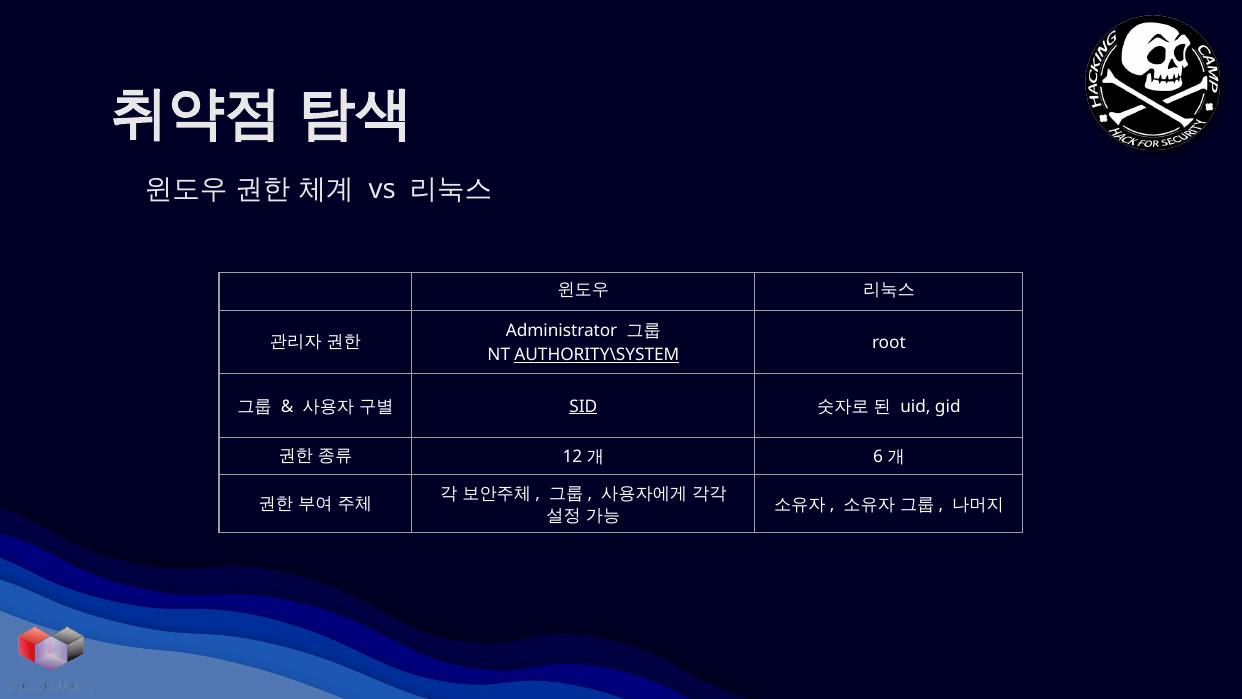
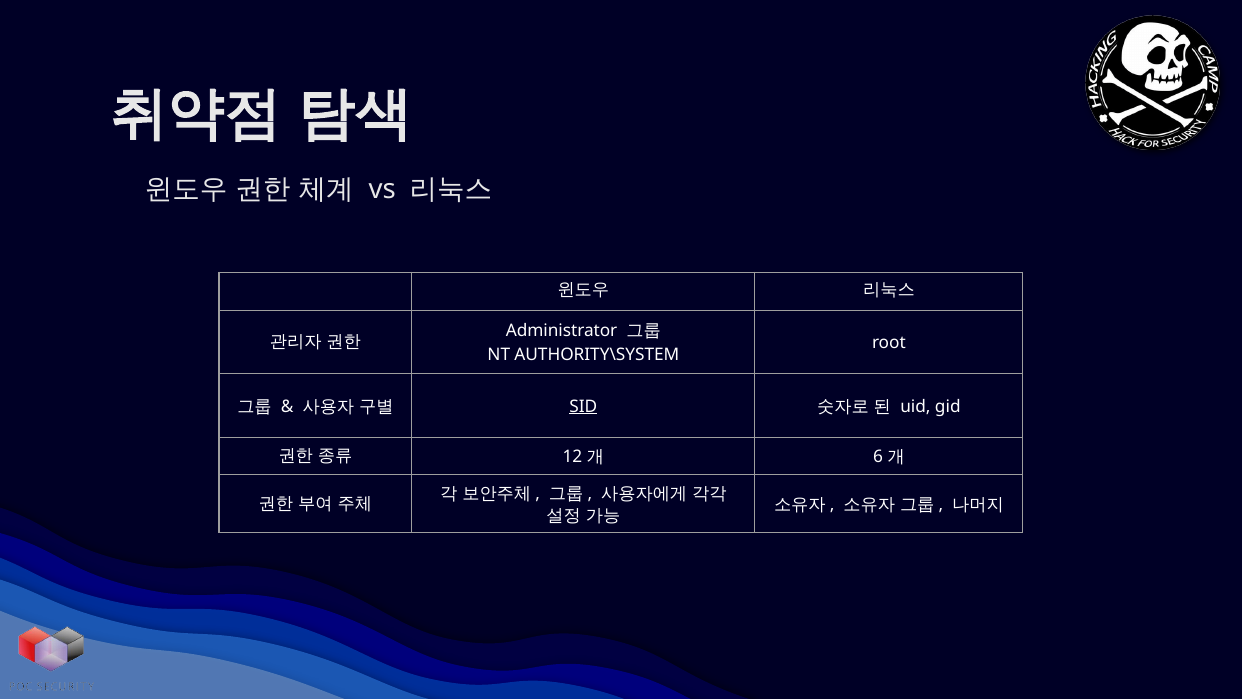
AUTHORITY\SYSTEM underline: present -> none
